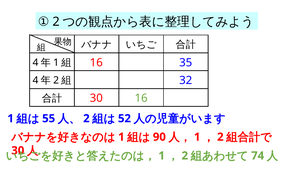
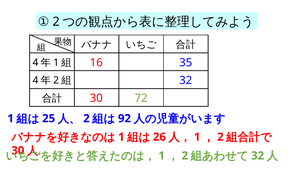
30 16: 16 -> 72
55: 55 -> 25
52: 52 -> 92
90: 90 -> 26
74 at (258, 156): 74 -> 32
